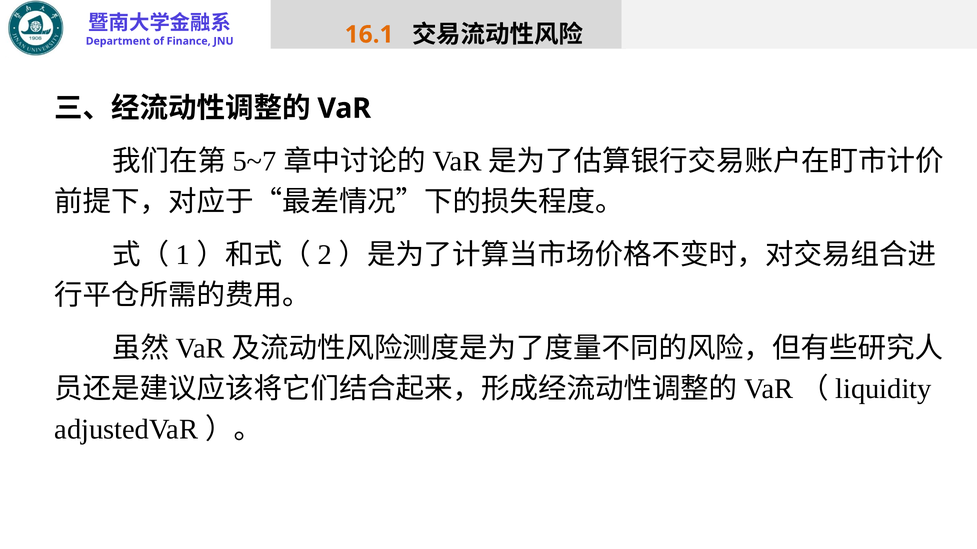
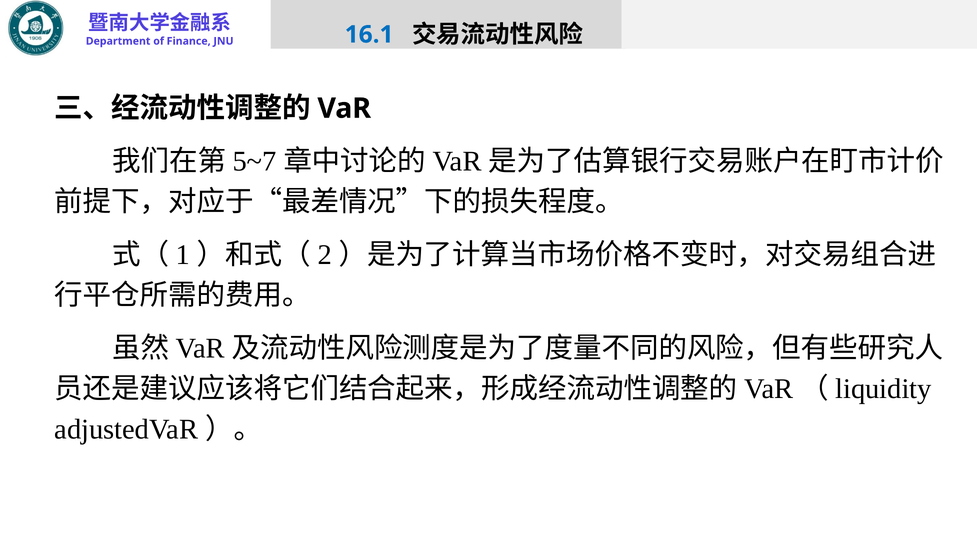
16.1 colour: orange -> blue
